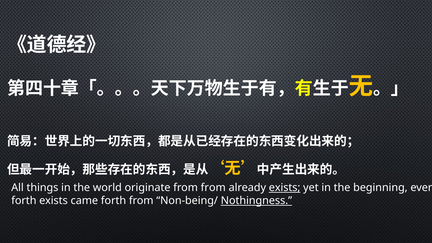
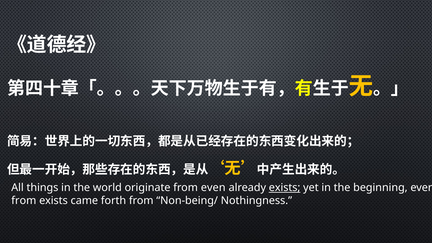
from from: from -> even
forth at (24, 201): forth -> from
Nothingness underline: present -> none
